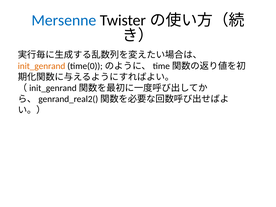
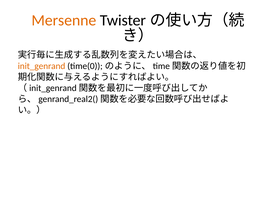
Mersenne colour: blue -> orange
